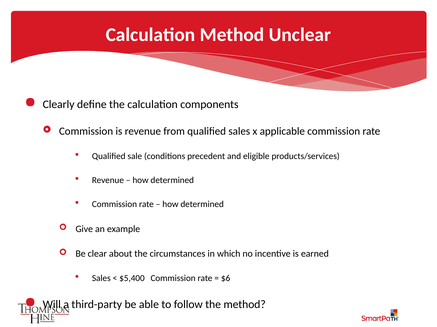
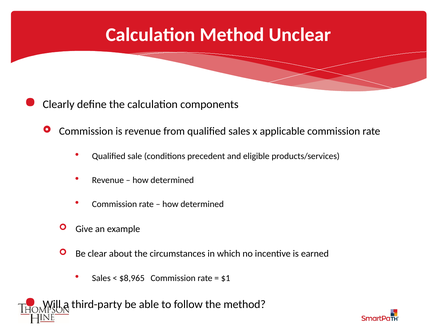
$5,400: $5,400 -> $8,965
$6: $6 -> $1
